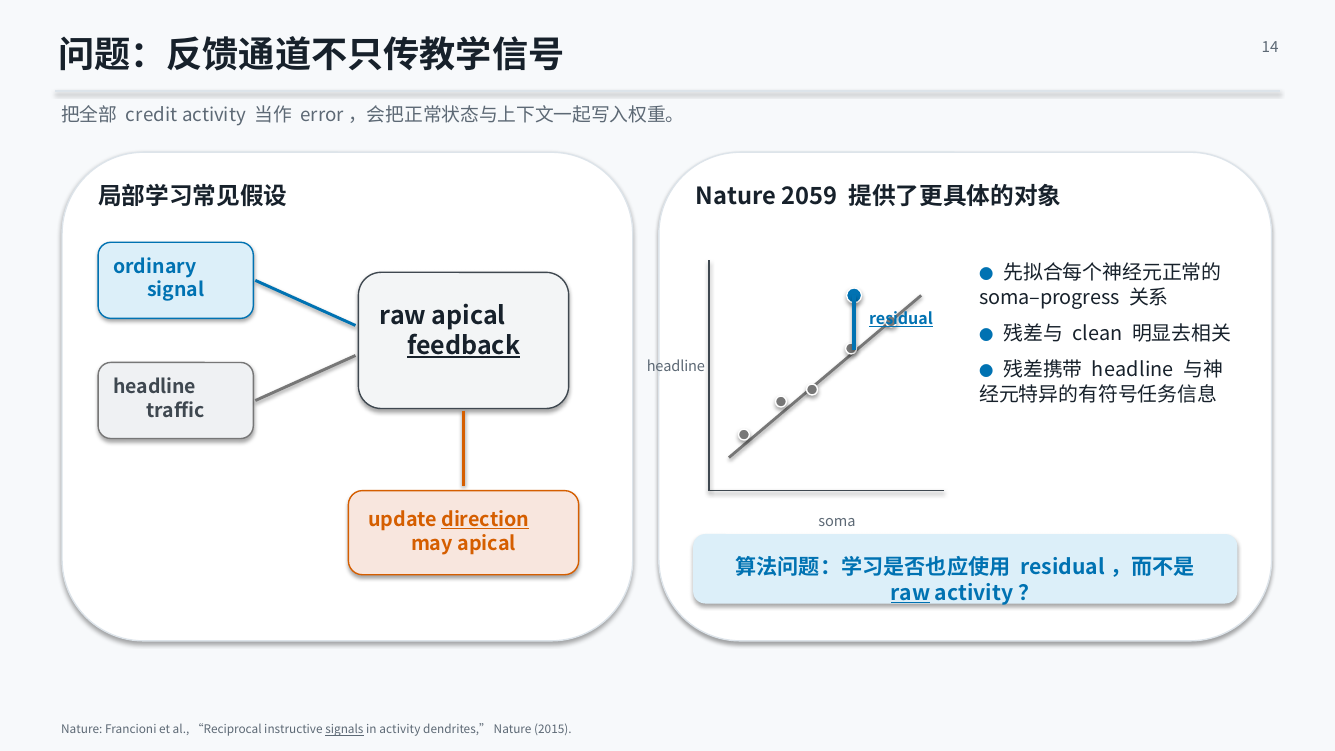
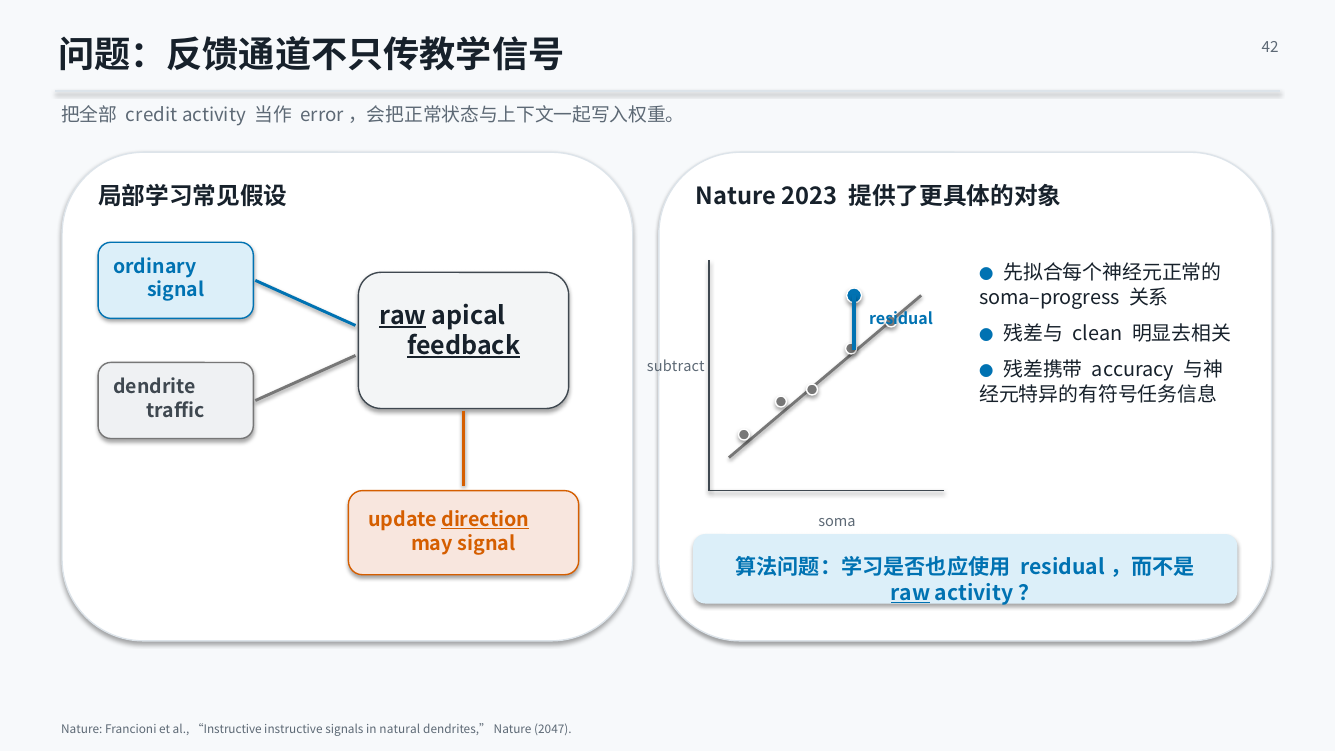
14: 14 -> 42
2059: 2059 -> 2023
raw at (403, 316) underline: none -> present
residual underline: present -> none
headline at (676, 366): headline -> subtract
headline at (1133, 370): headline -> accuracy
headline at (155, 387): headline -> dendrite
may apical: apical -> signal
al Reciprocal: Reciprocal -> Instructive
signals underline: present -> none
in activity: activity -> natural
2015: 2015 -> 2047
